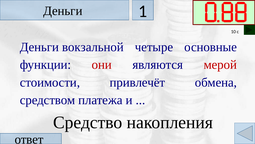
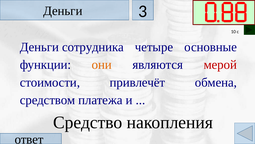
1: 1 -> 3
вокзальной: вокзальной -> сотрудника
они colour: red -> orange
